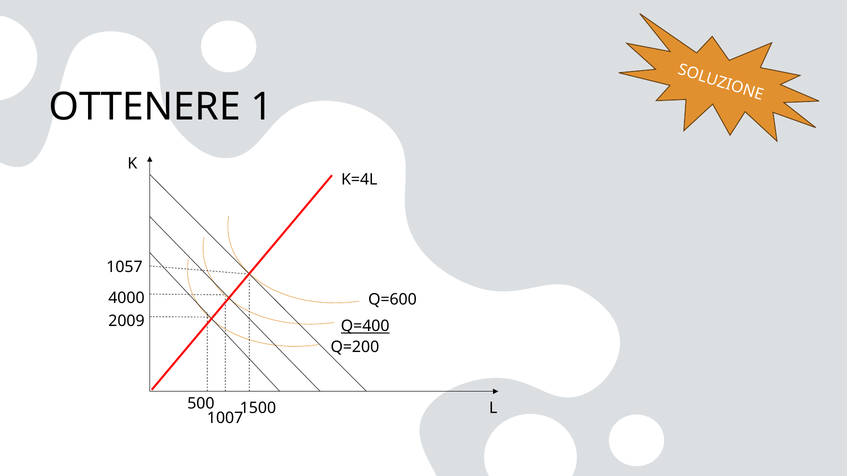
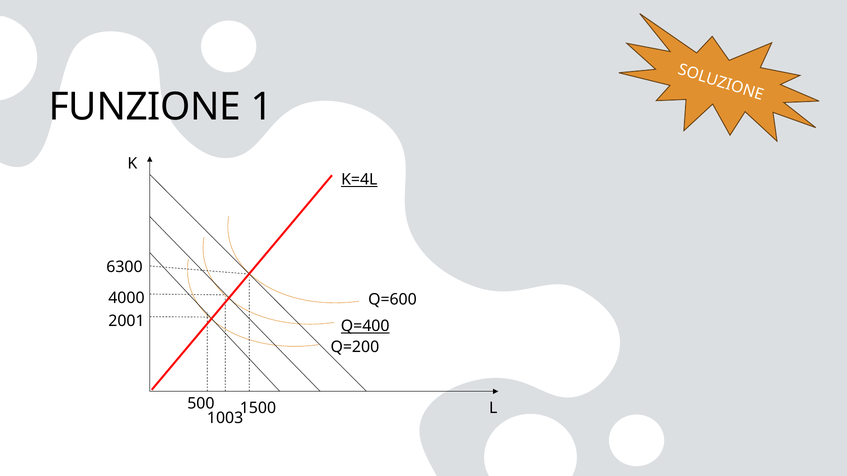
OTTENERE: OTTENERE -> FUNZIONE
K=4L underline: none -> present
1057: 1057 -> 6300
2009: 2009 -> 2001
1007: 1007 -> 1003
